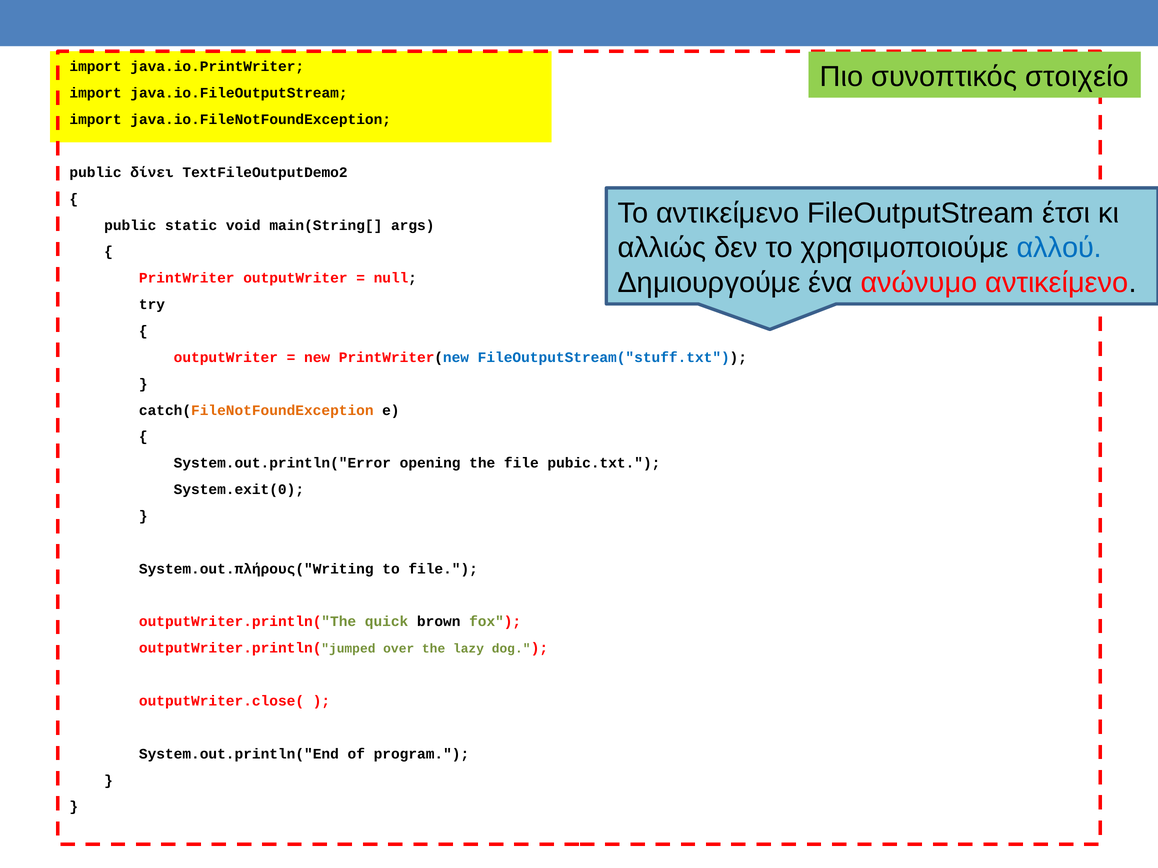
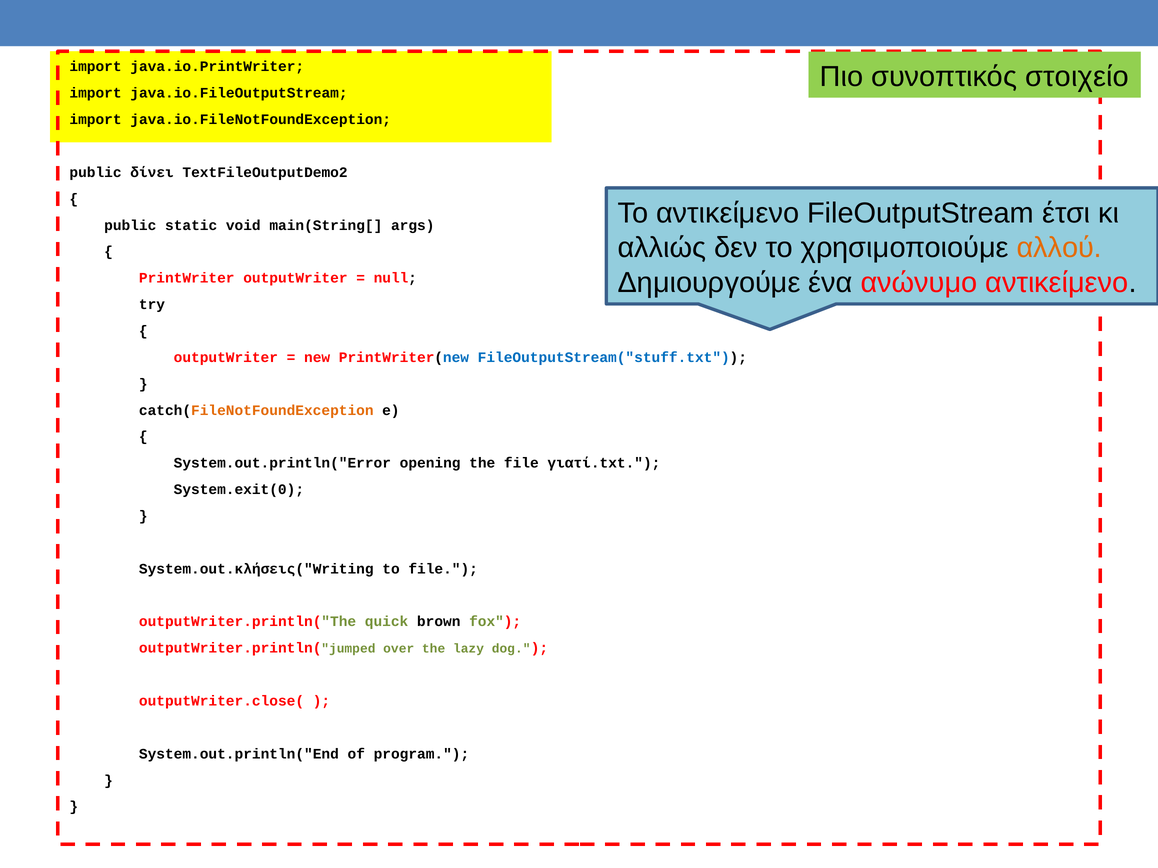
αλλού colour: blue -> orange
pubic.txt: pubic.txt -> γιατί.txt
System.out.πλήρους("Writing: System.out.πλήρους("Writing -> System.out.κλήσεις("Writing
